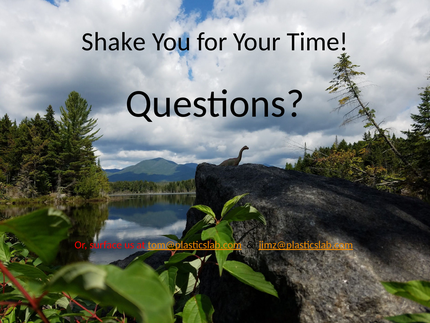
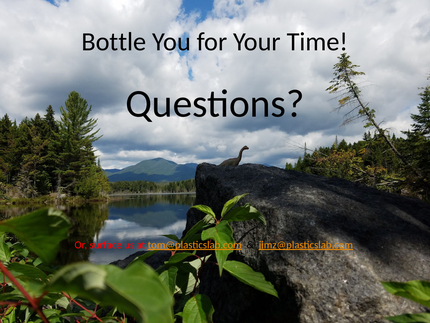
Shake: Shake -> Bottle
